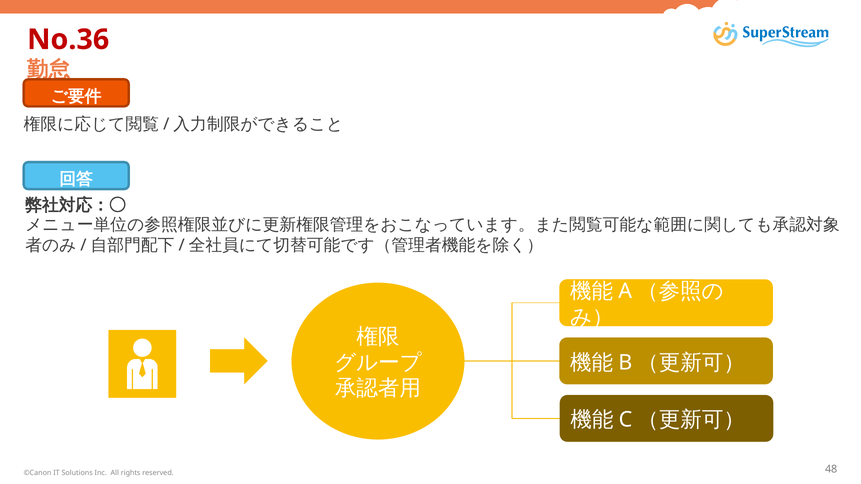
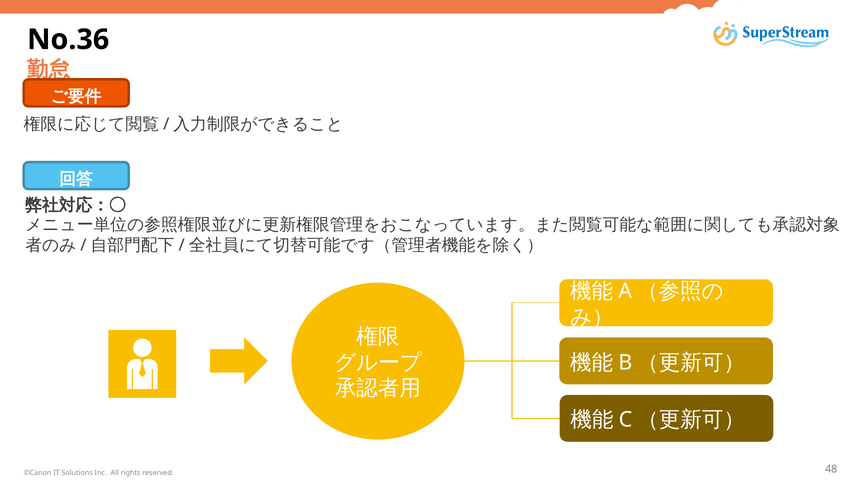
No.36 colour: red -> black
